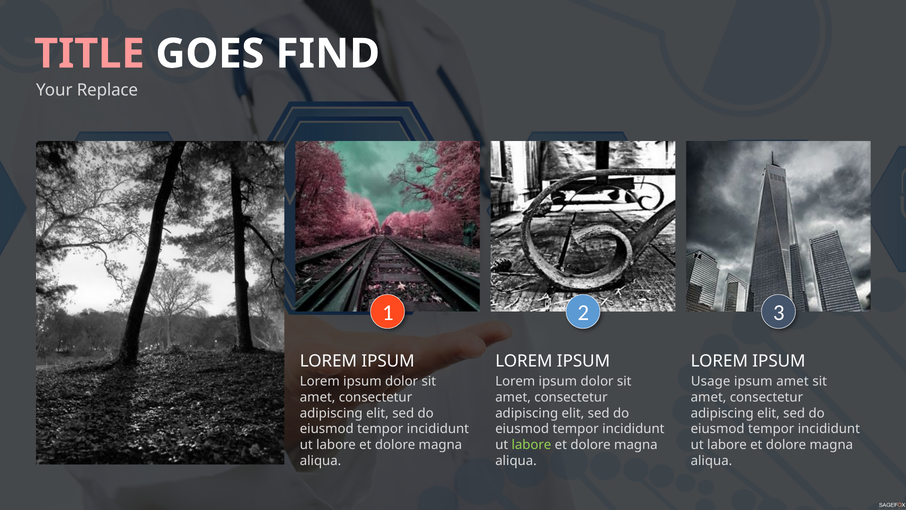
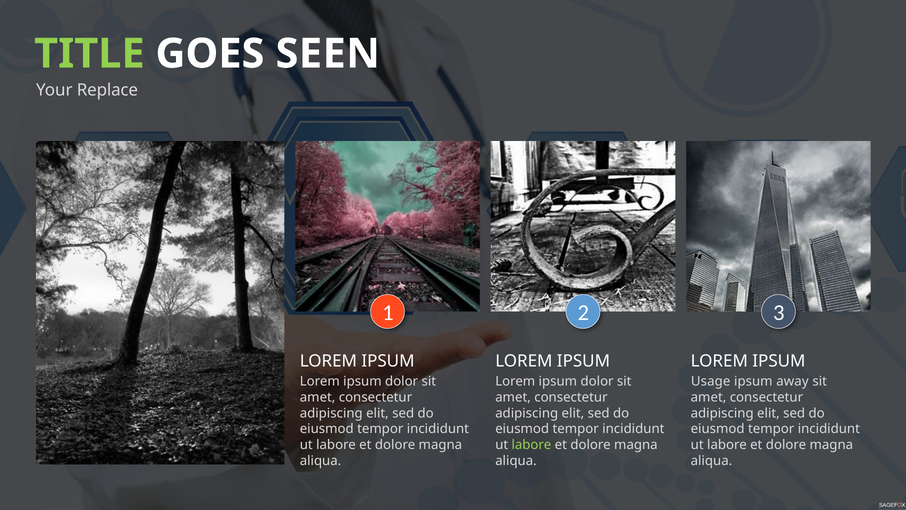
TITLE colour: pink -> light green
FIND: FIND -> SEEN
ipsum amet: amet -> away
